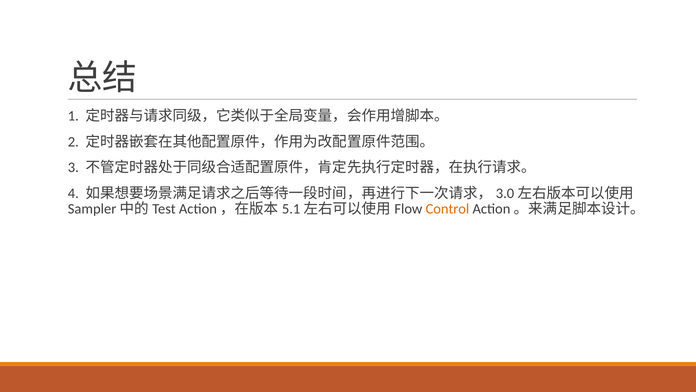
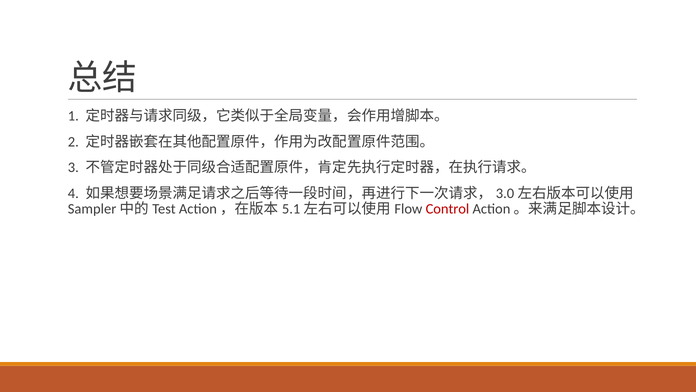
Control colour: orange -> red
